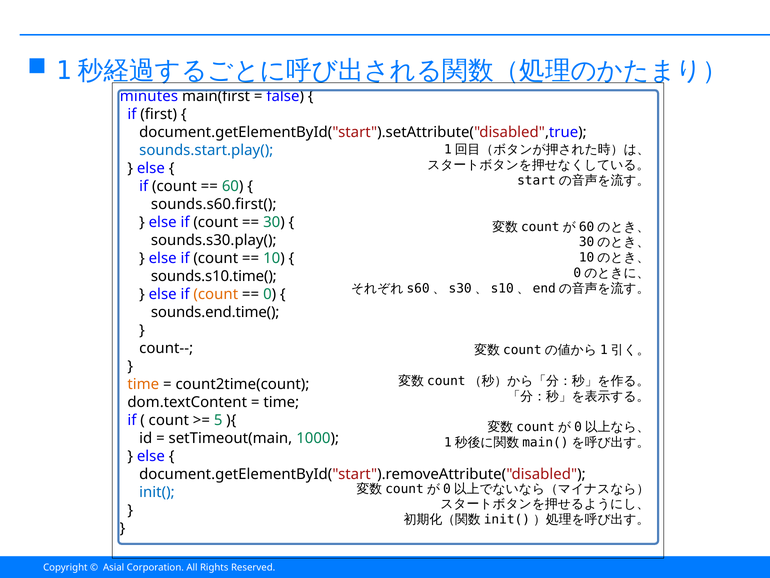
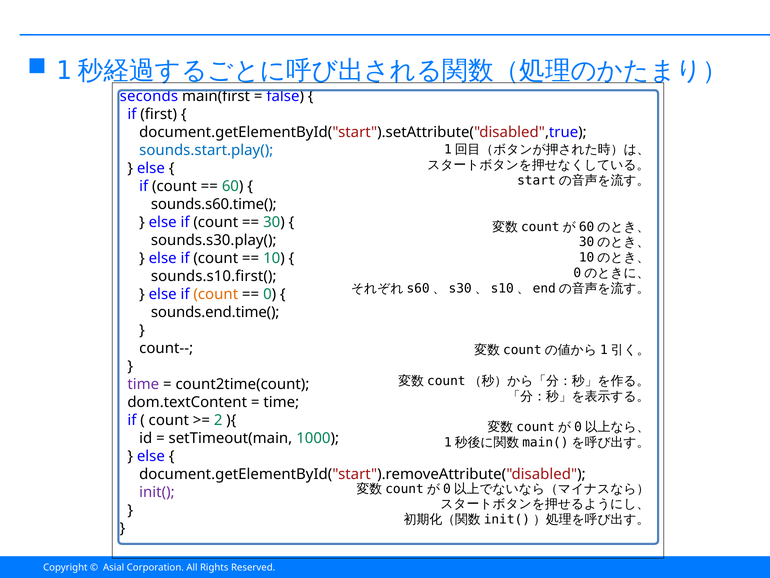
minutes: minutes -> seconds
sounds.s60.first(: sounds.s60.first( -> sounds.s60.time(
sounds.s10.time(: sounds.s10.time( -> sounds.s10.first(
time at (143, 384) colour: orange -> purple
5: 5 -> 2
init( colour: blue -> purple
